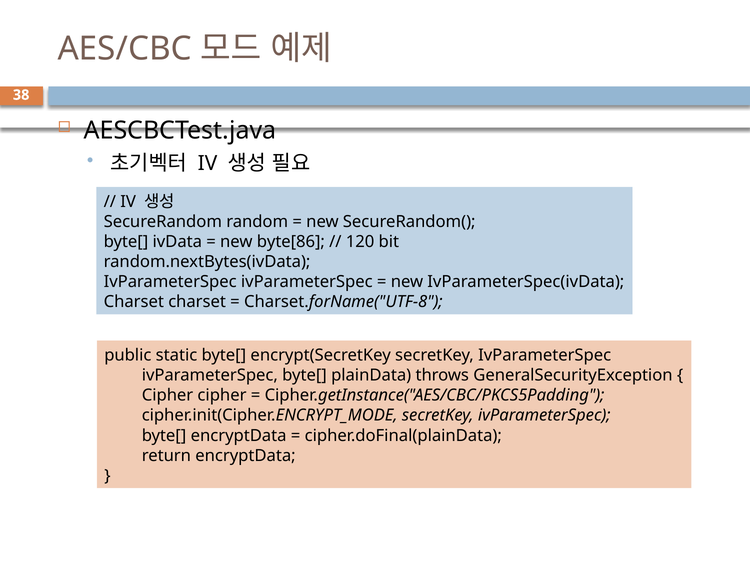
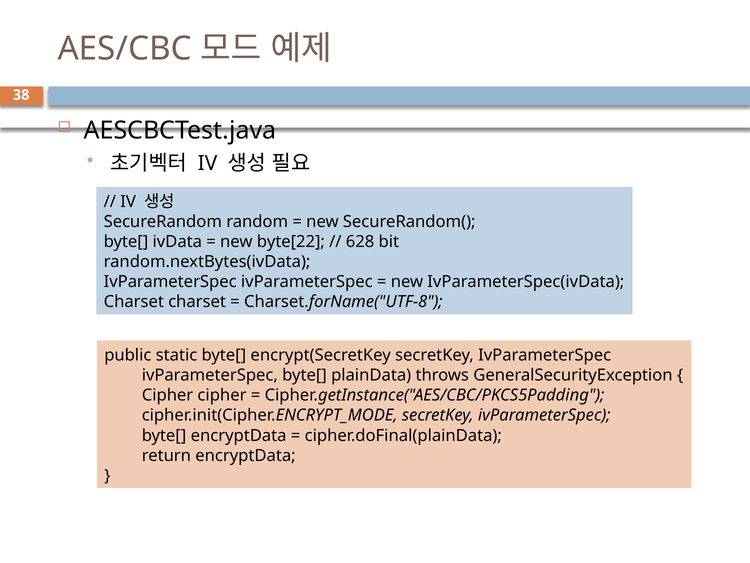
byte[86: byte[86 -> byte[22
120: 120 -> 628
